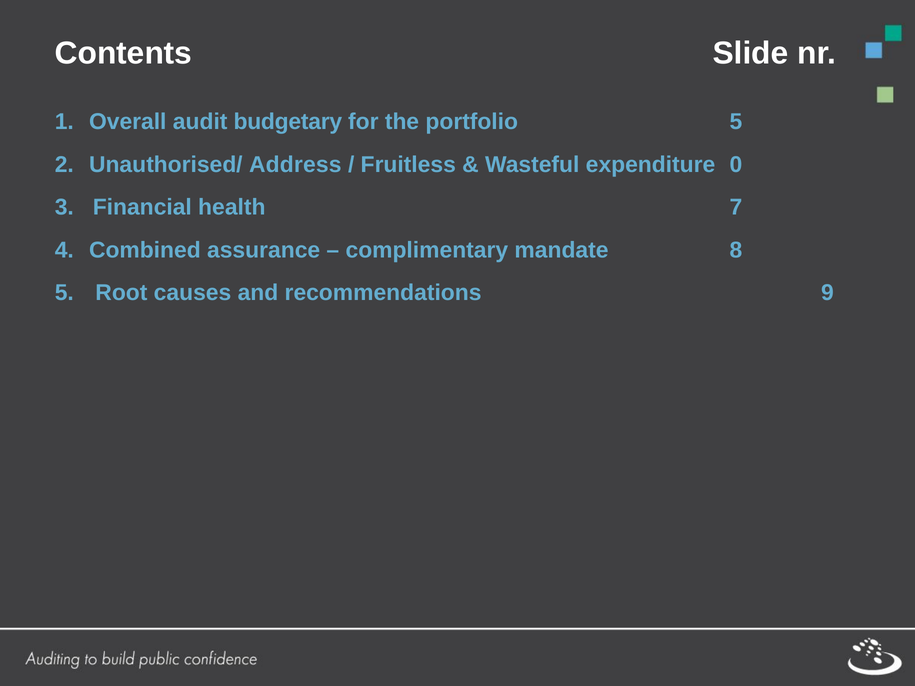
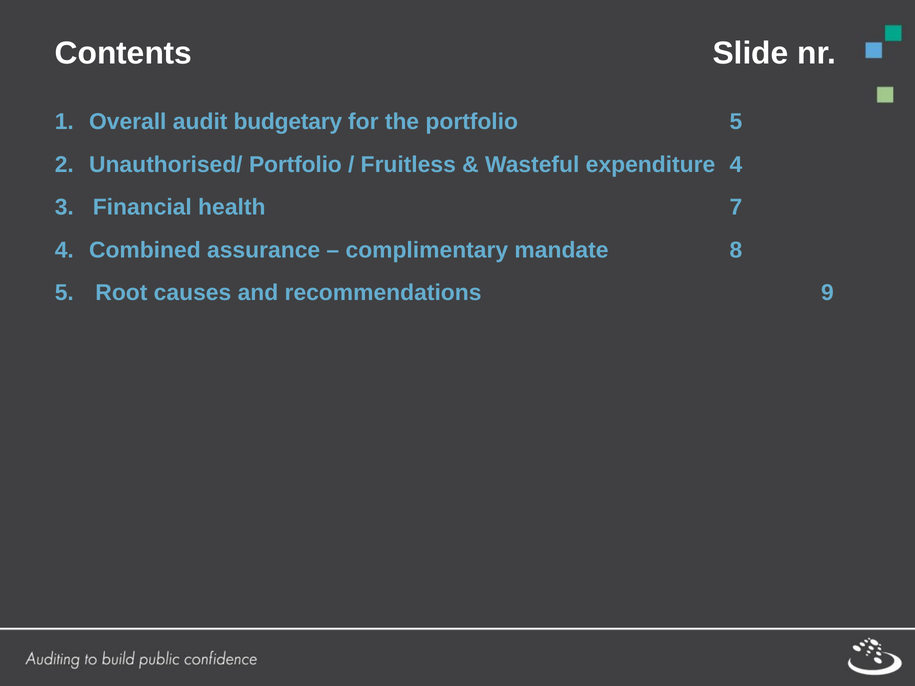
Unauthorised/ Address: Address -> Portfolio
expenditure 0: 0 -> 4
